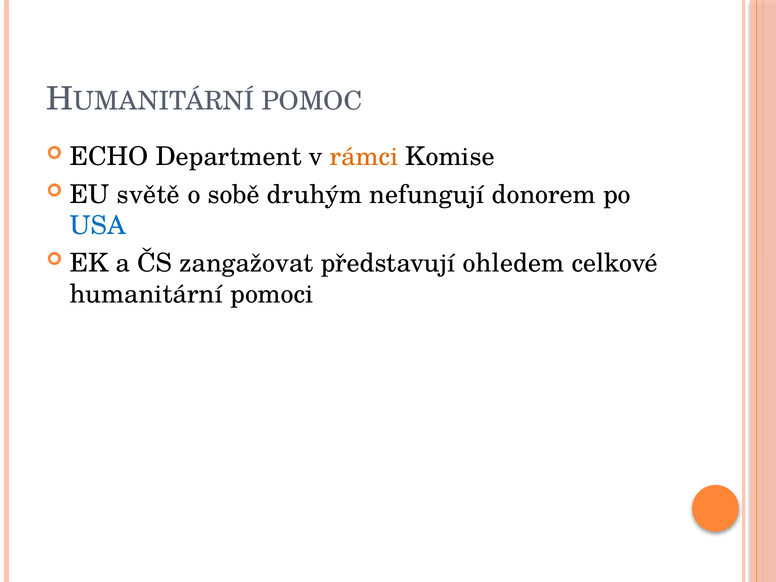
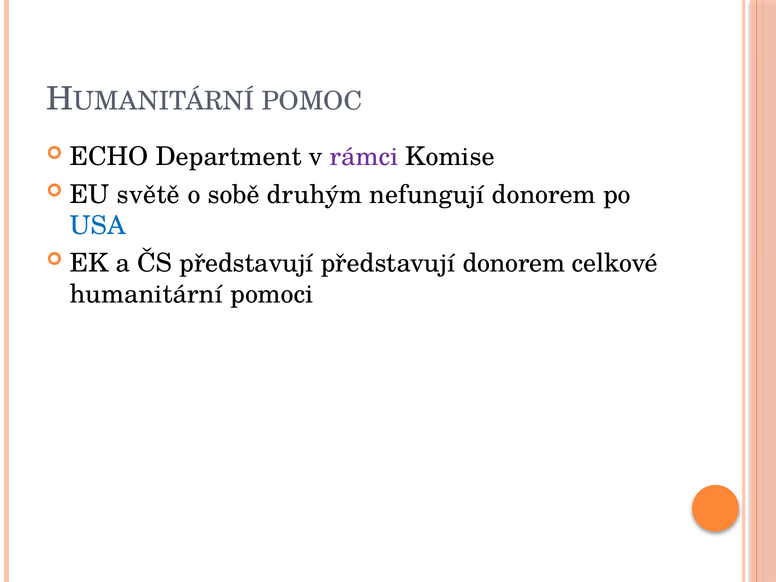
rámci colour: orange -> purple
ČS zangažovat: zangažovat -> představují
představují ohledem: ohledem -> donorem
